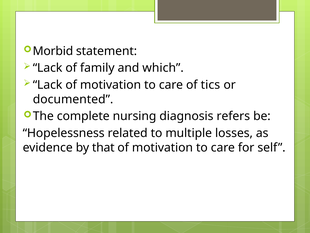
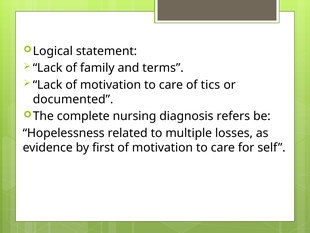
Morbid: Morbid -> Logical
which: which -> terms
that: that -> first
